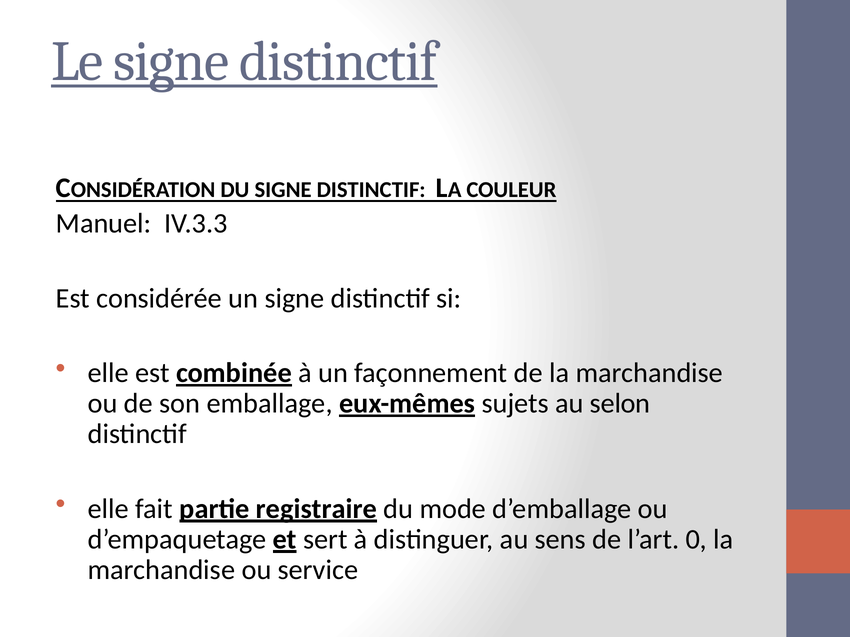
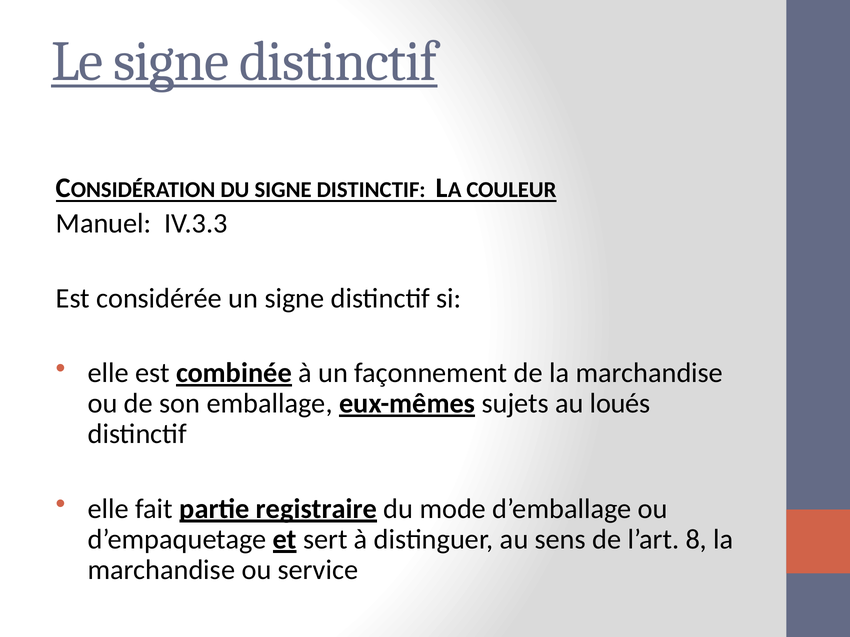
selon: selon -> loués
0: 0 -> 8
